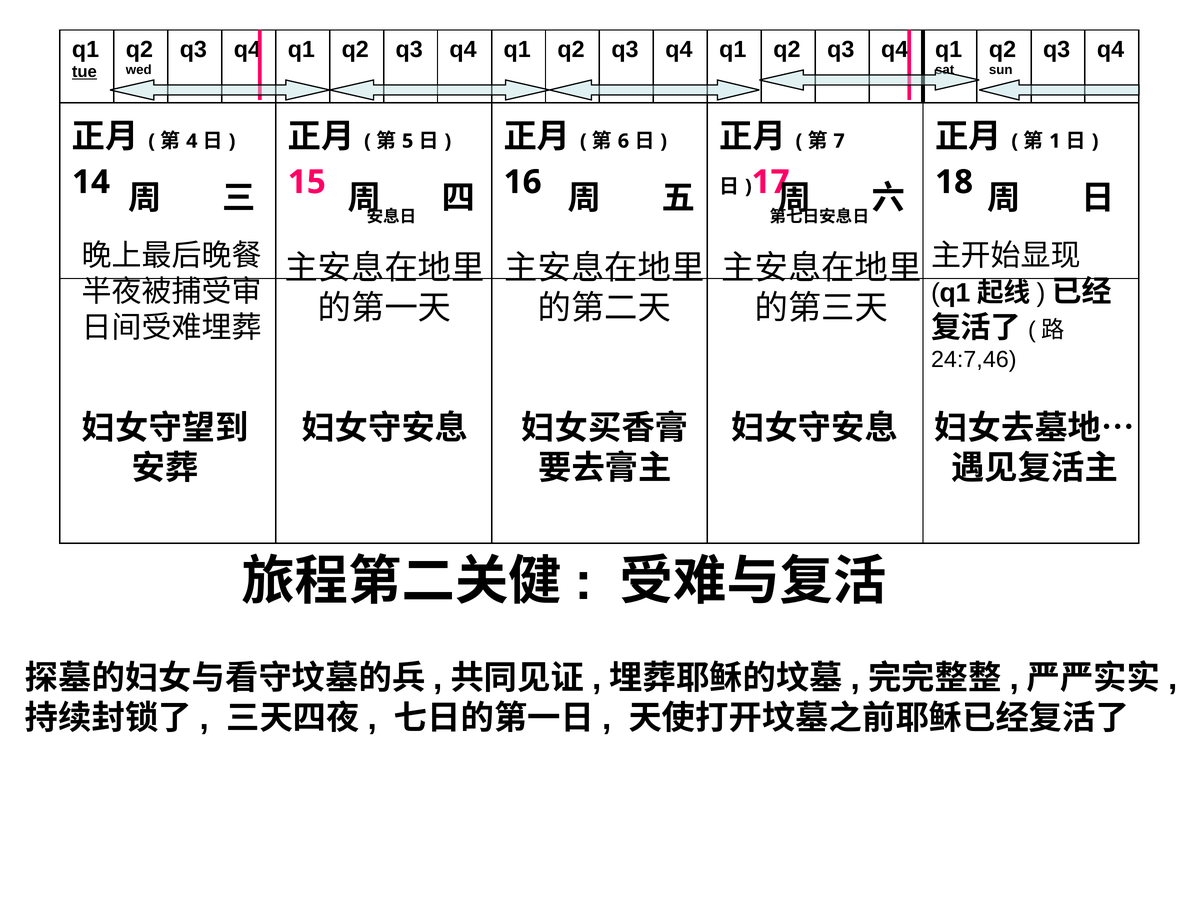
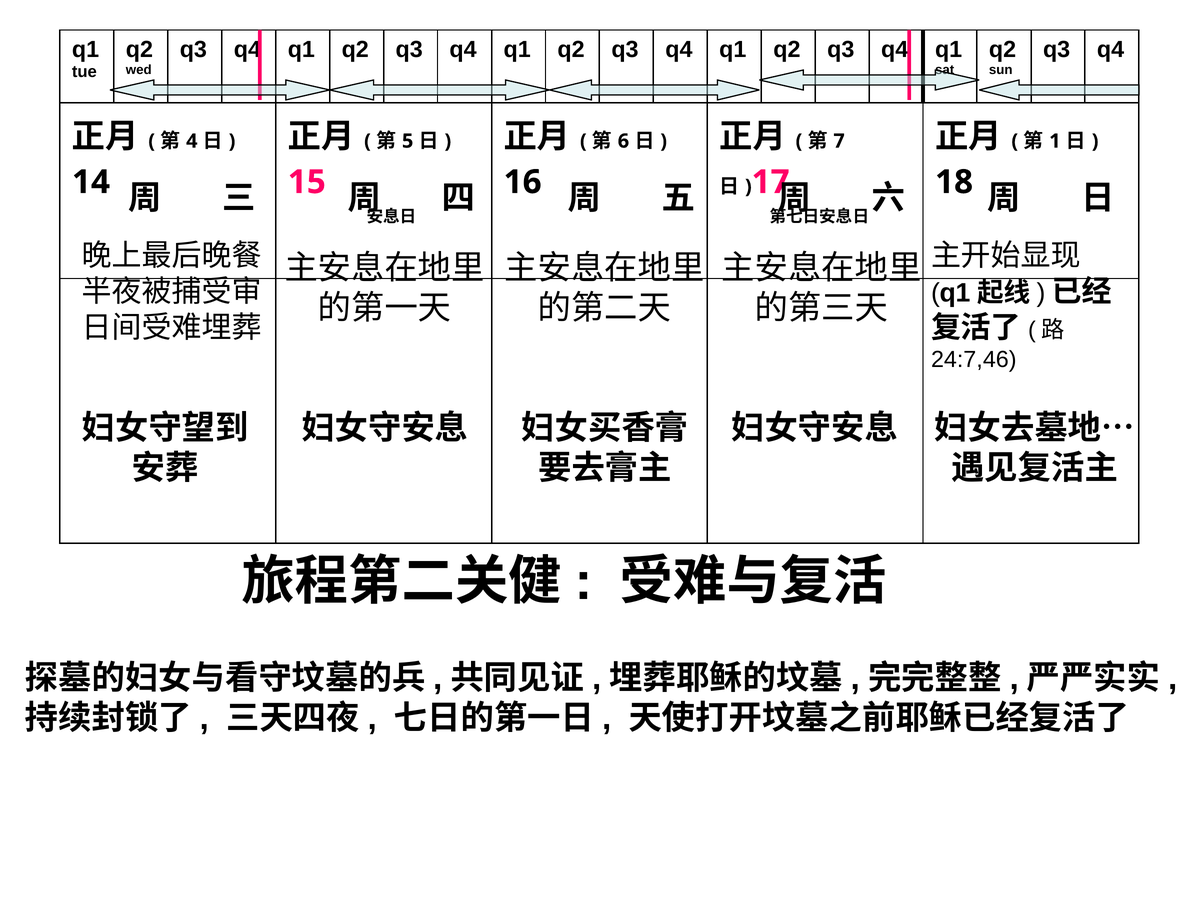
tue underline: present -> none
